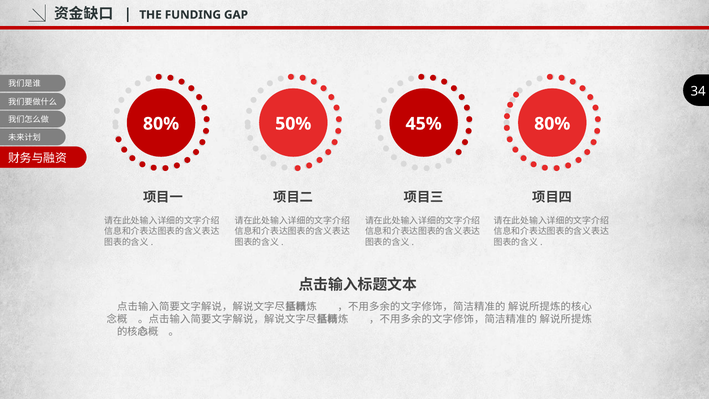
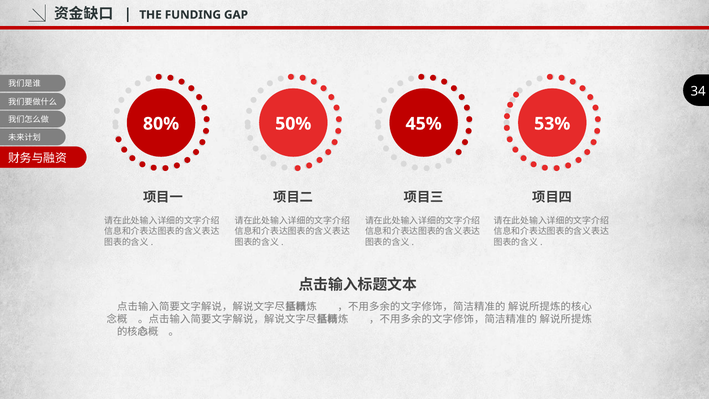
80% at (552, 124): 80% -> 53%
